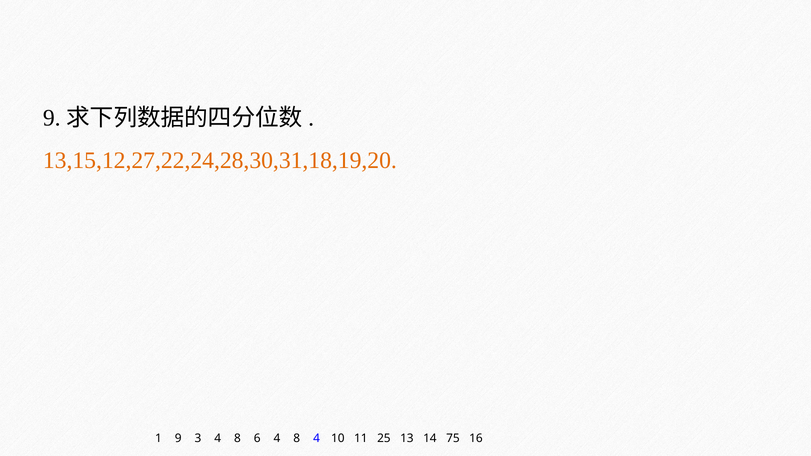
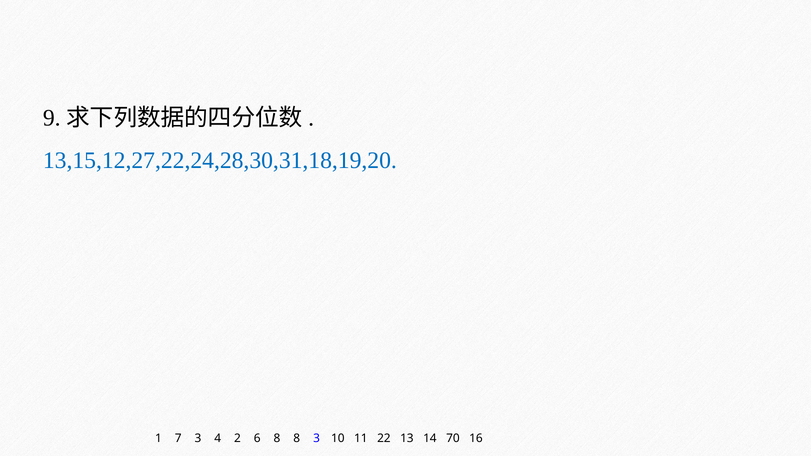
13,15,12,27,22,24,28,30,31,18,19,20 colour: orange -> blue
1 9: 9 -> 7
3 4 8: 8 -> 2
6 4: 4 -> 8
8 4: 4 -> 3
25: 25 -> 22
75: 75 -> 70
